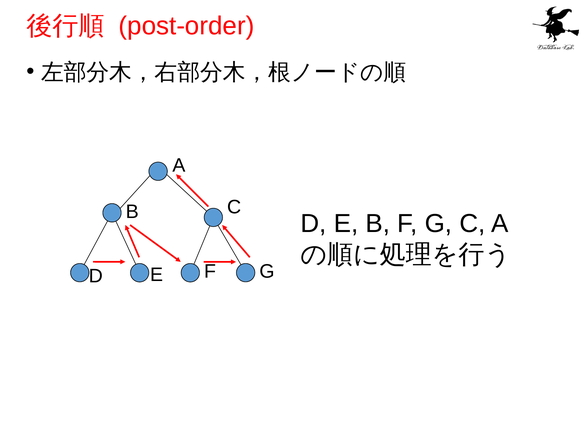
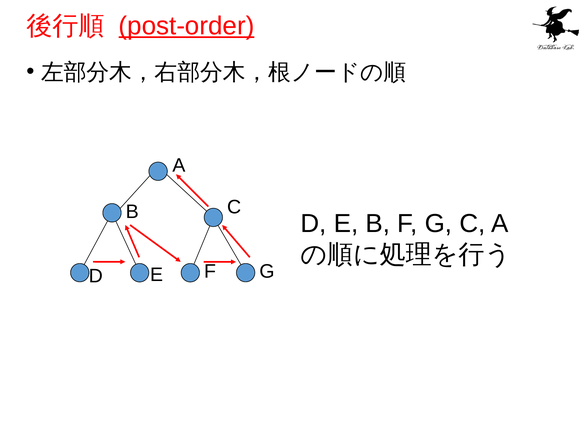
post-order underline: none -> present
